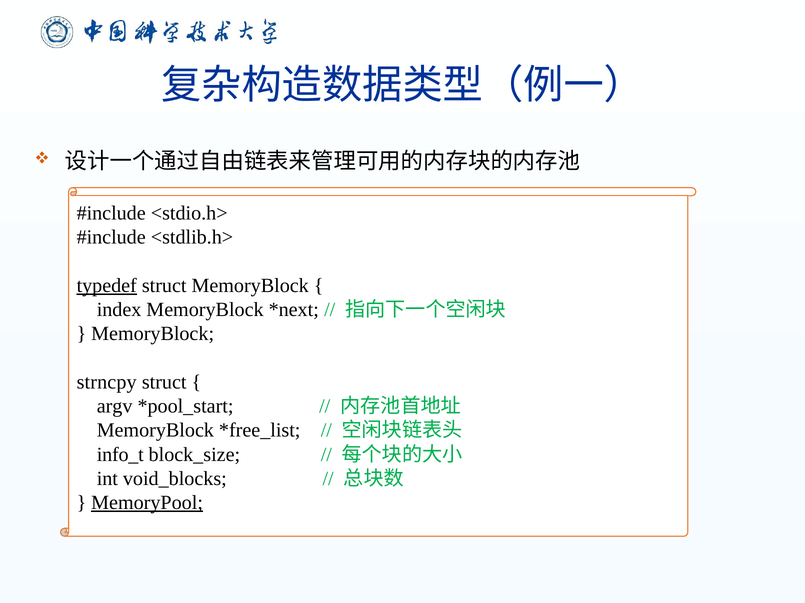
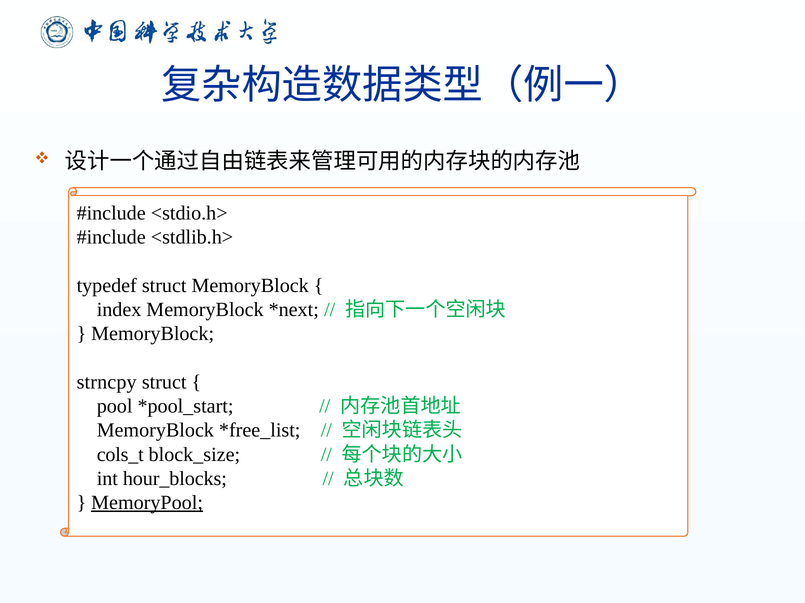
typedef underline: present -> none
argv: argv -> pool
info_t: info_t -> cols_t
void_blocks: void_blocks -> hour_blocks
